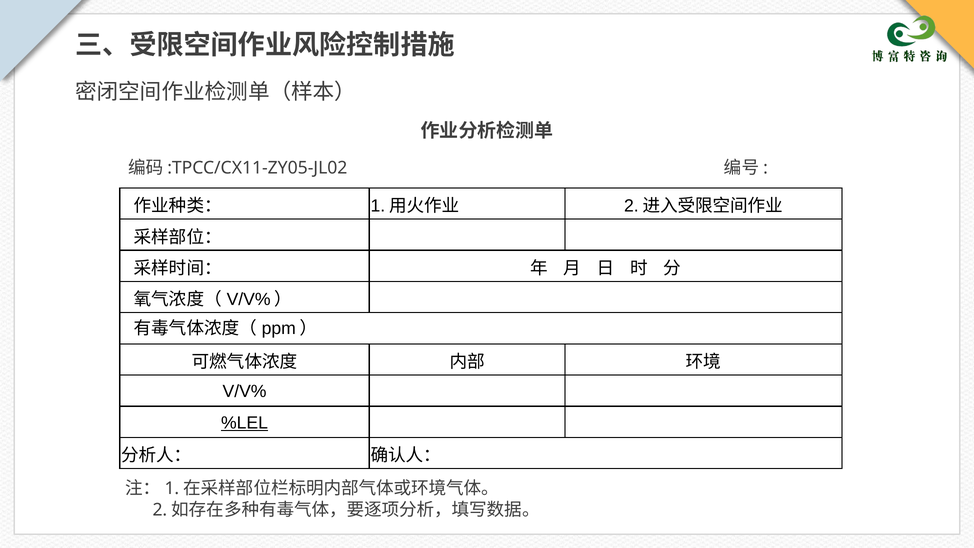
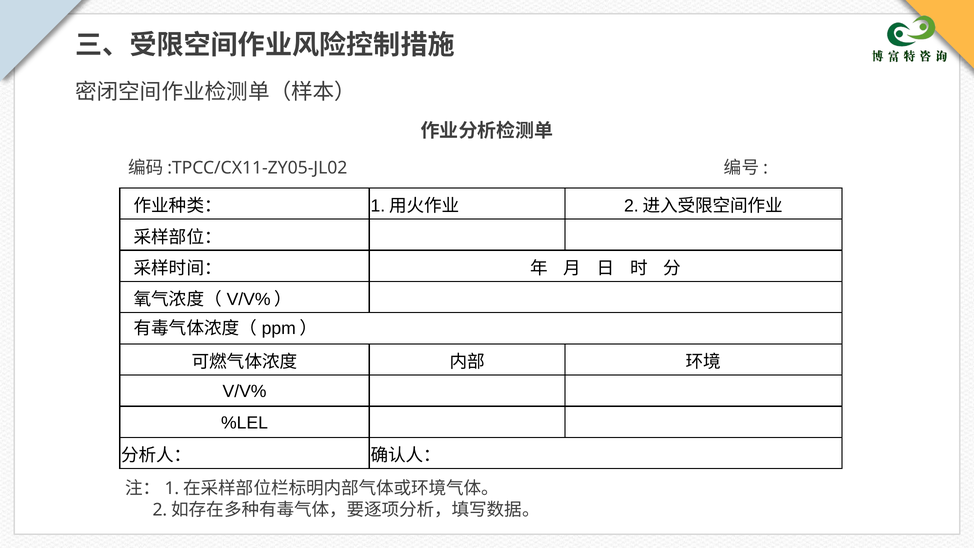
%LEL underline: present -> none
